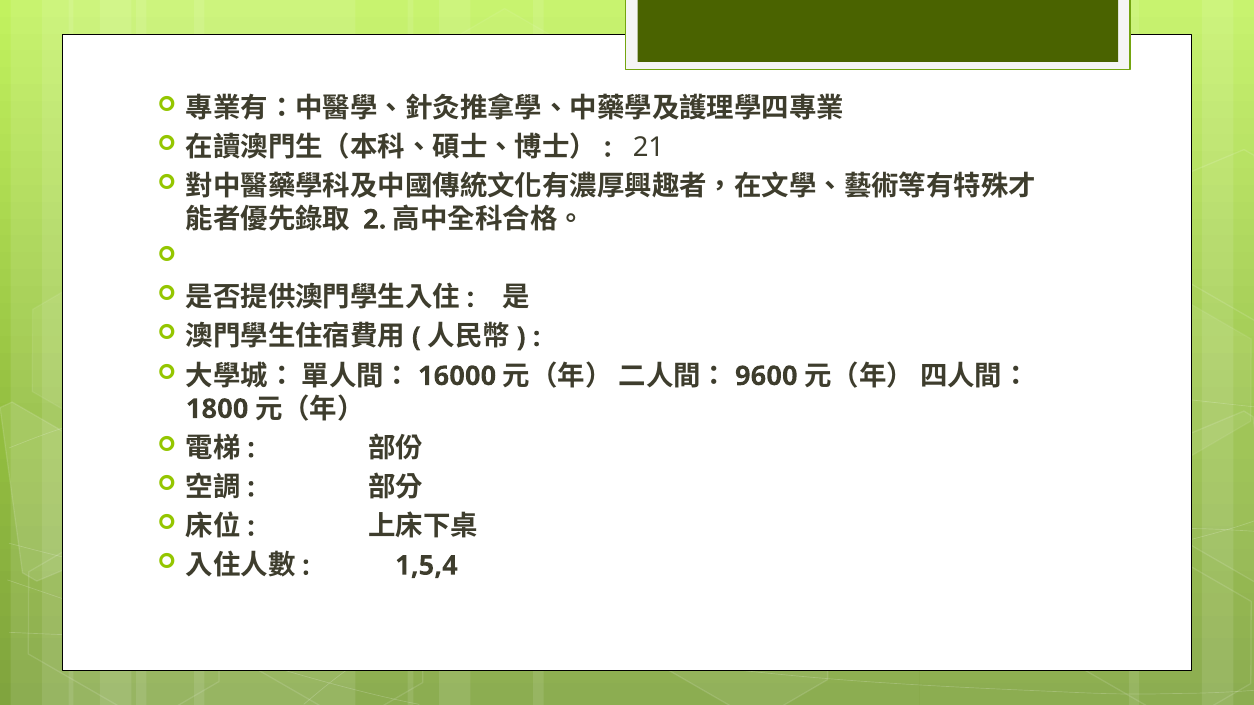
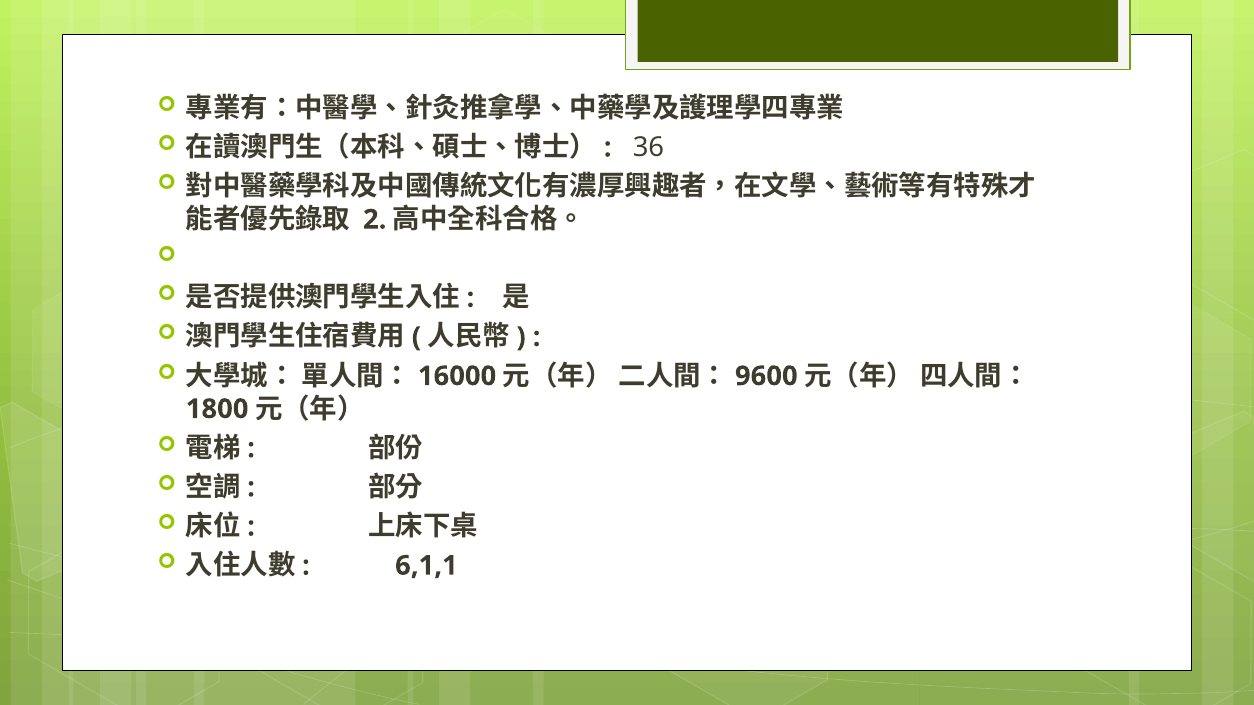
21: 21 -> 36
1,5,4: 1,5,4 -> 6,1,1
